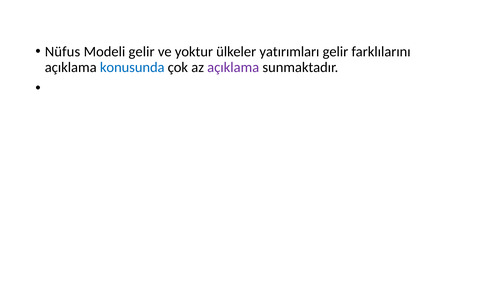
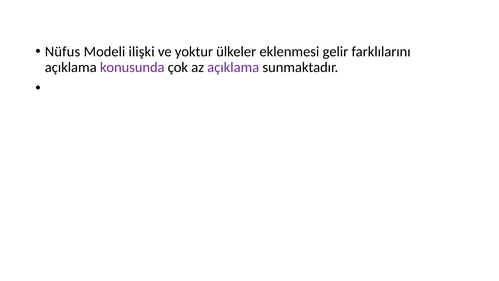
Modeli gelir: gelir -> ilişki
yatırımları: yatırımları -> eklenmesi
konusunda colour: blue -> purple
